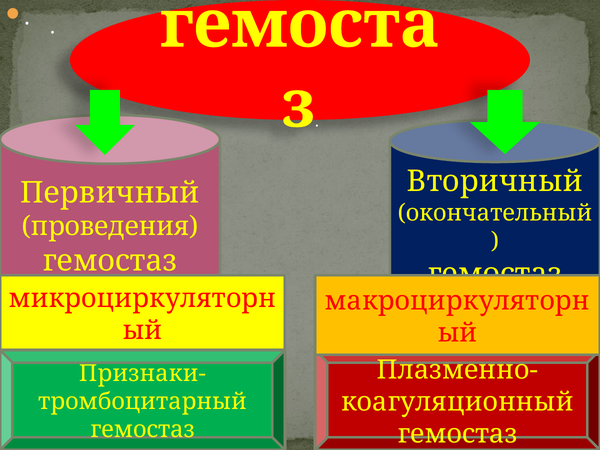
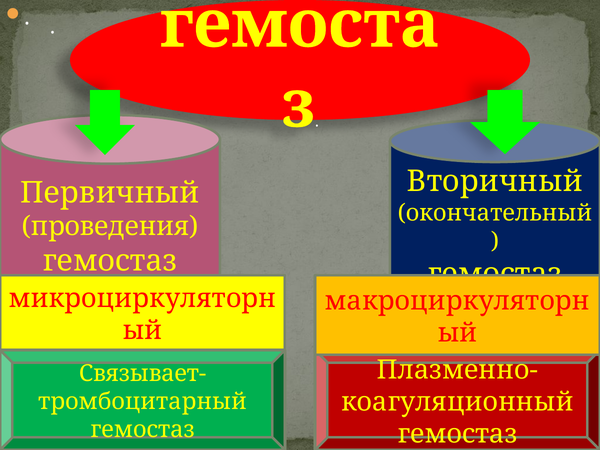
Признаки-: Признаки- -> Связывает-
